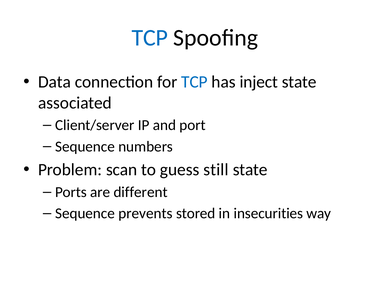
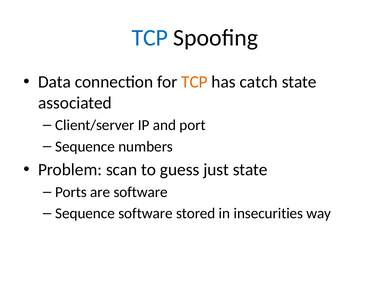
TCP at (194, 82) colour: blue -> orange
inject: inject -> catch
still: still -> just
are different: different -> software
Sequence prevents: prevents -> software
